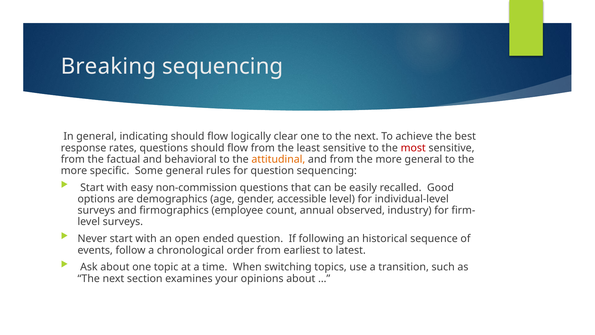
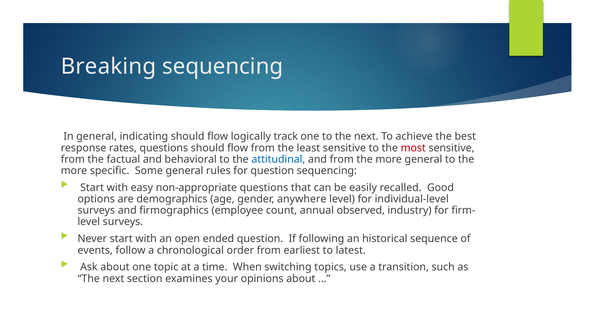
clear: clear -> track
attitudinal colour: orange -> blue
non-commission: non-commission -> non-appropriate
accessible: accessible -> anywhere
